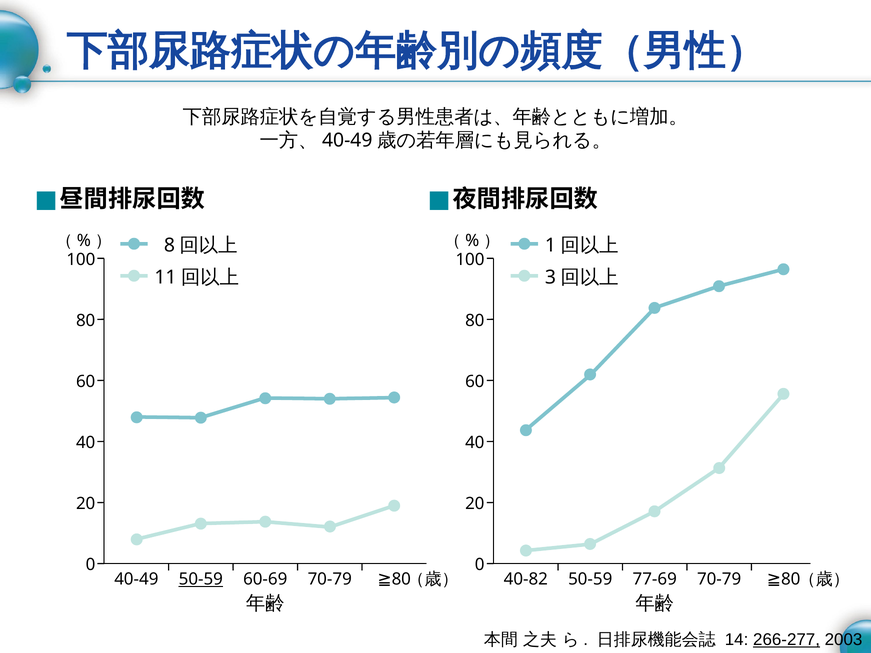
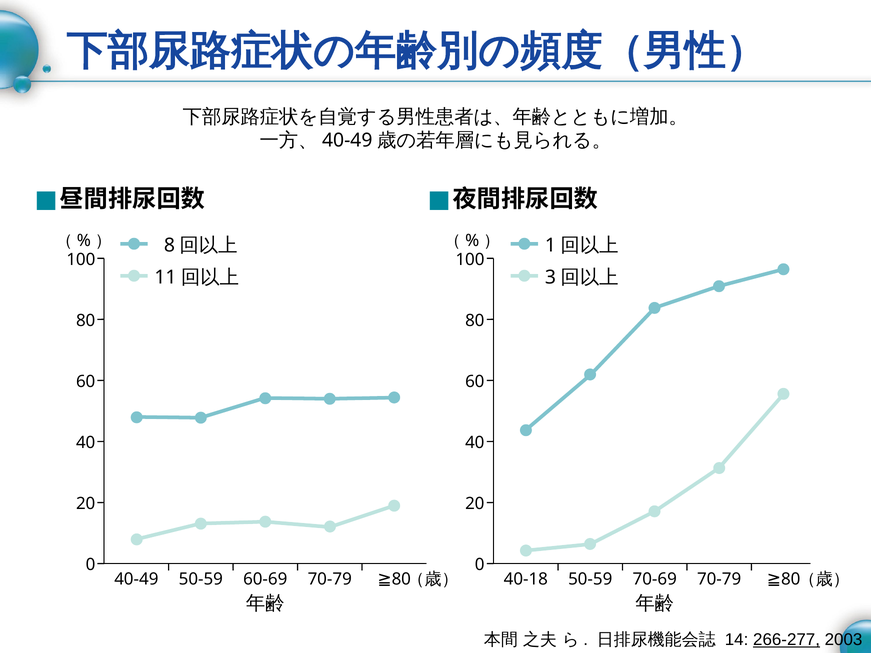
50-59 at (201, 579) underline: present -> none
40-82: 40-82 -> 40-18
77-69: 77-69 -> 70-69
